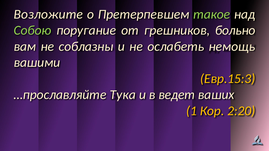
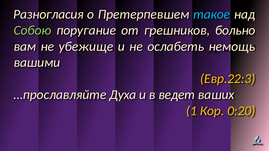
Возложите: Возложите -> Разногласия
такое colour: light green -> light blue
соблазны: соблазны -> убежище
Евр.15:3: Евр.15:3 -> Евр.22:3
Тука: Тука -> Духа
2:20: 2:20 -> 0:20
